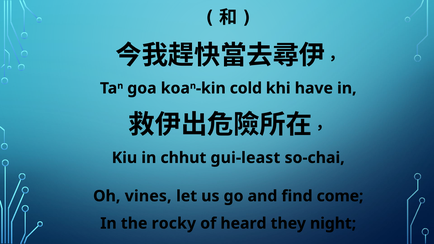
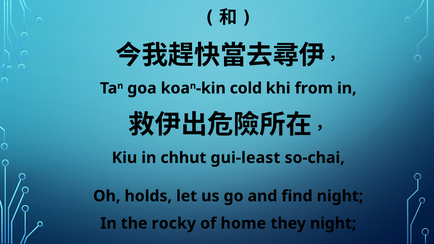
have: have -> from
vines: vines -> holds
find come: come -> night
heard: heard -> home
